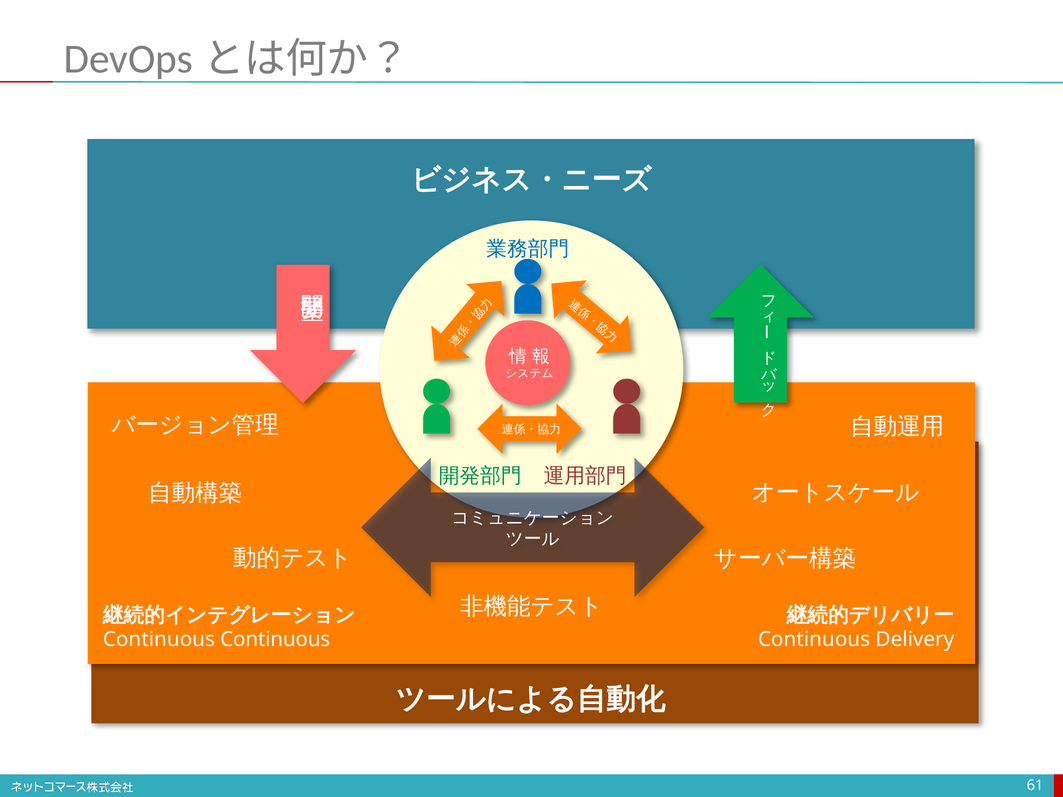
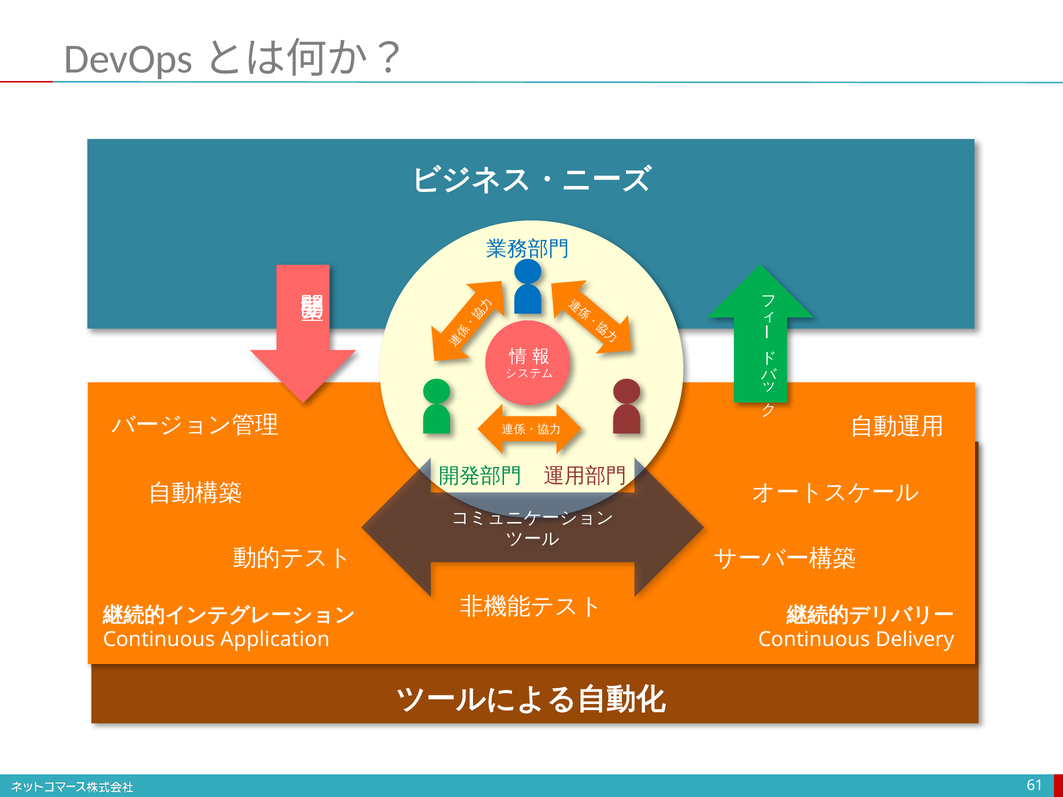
Continuous Continuous: Continuous -> Application
